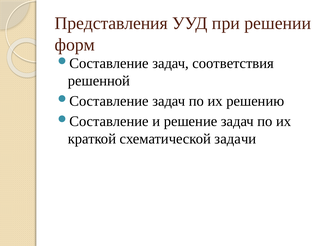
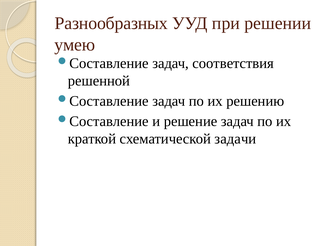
Представления: Представления -> Разнообразных
форм: форм -> умею
